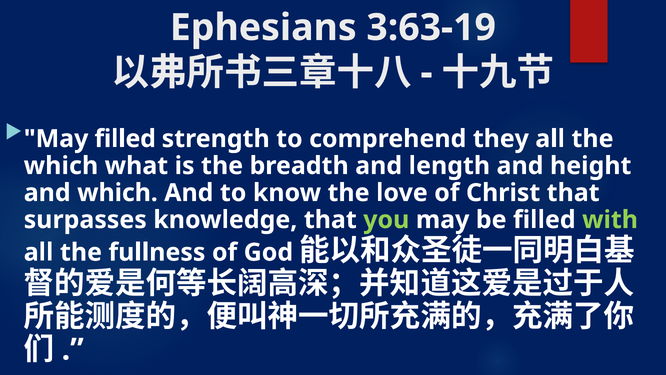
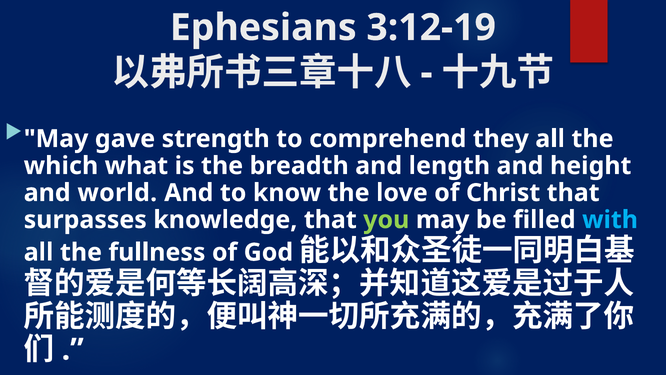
3:63-19: 3:63-19 -> 3:12-19
May filled: filled -> gave
and which: which -> world
with colour: light green -> light blue
